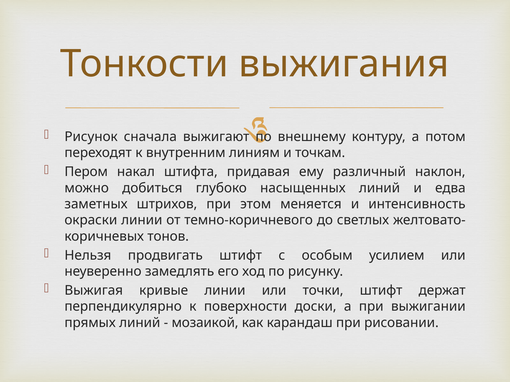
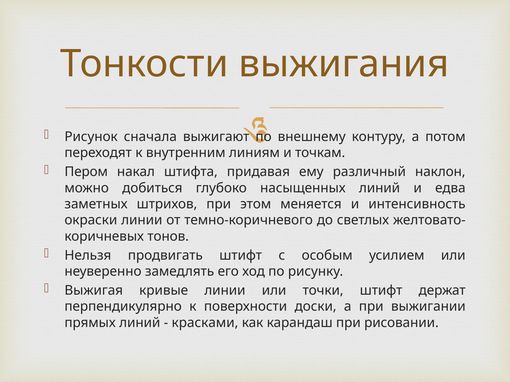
мозаикой: мозаикой -> красками
